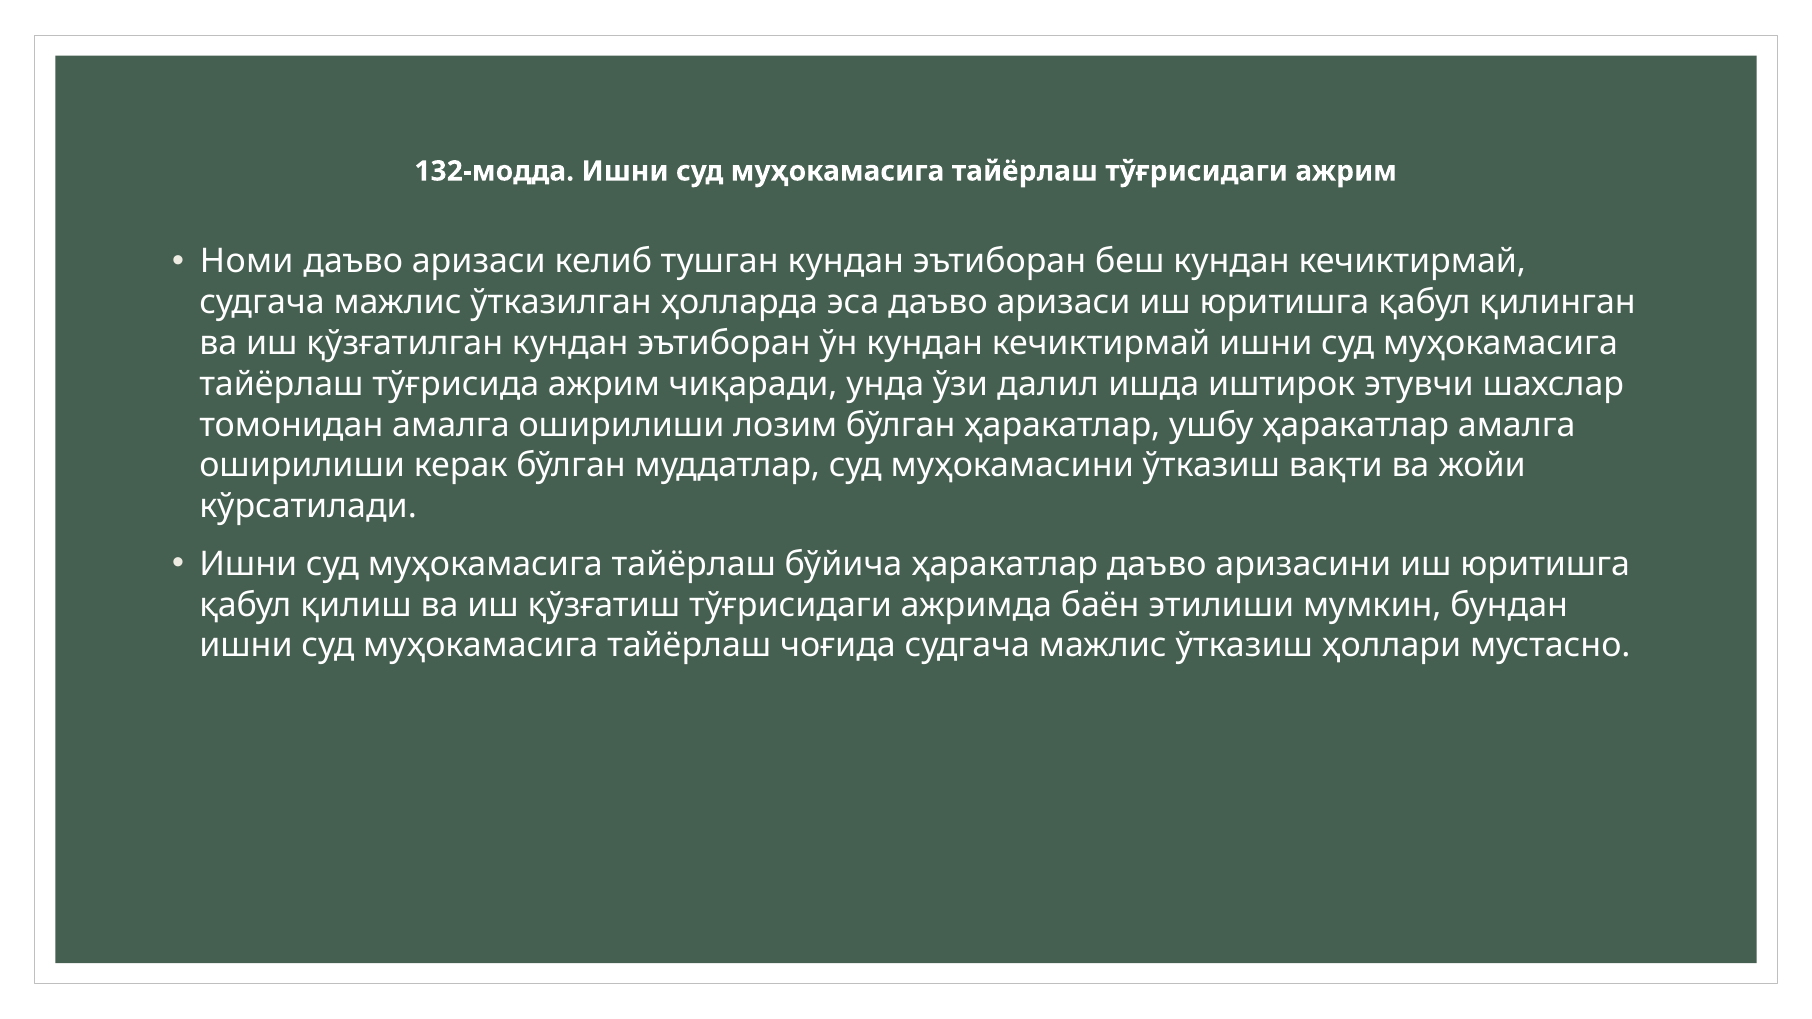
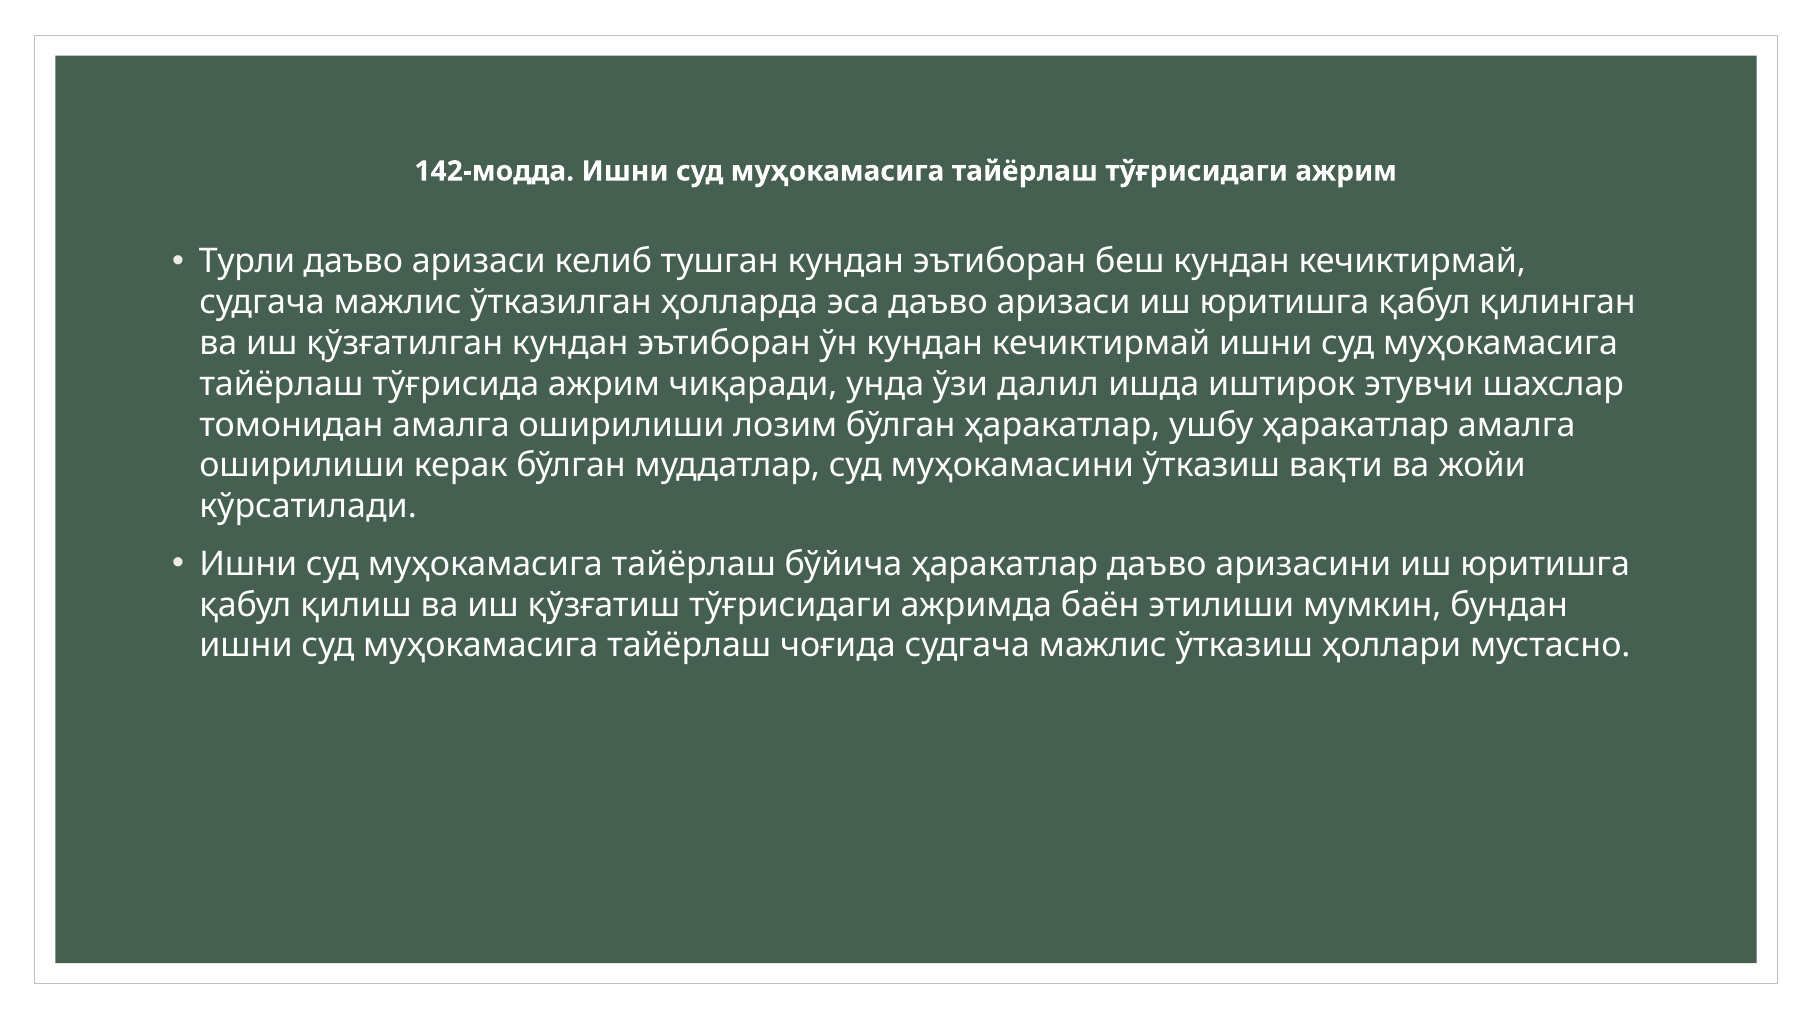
132-модда: 132-модда -> 142-модда
Номи: Номи -> Турли
